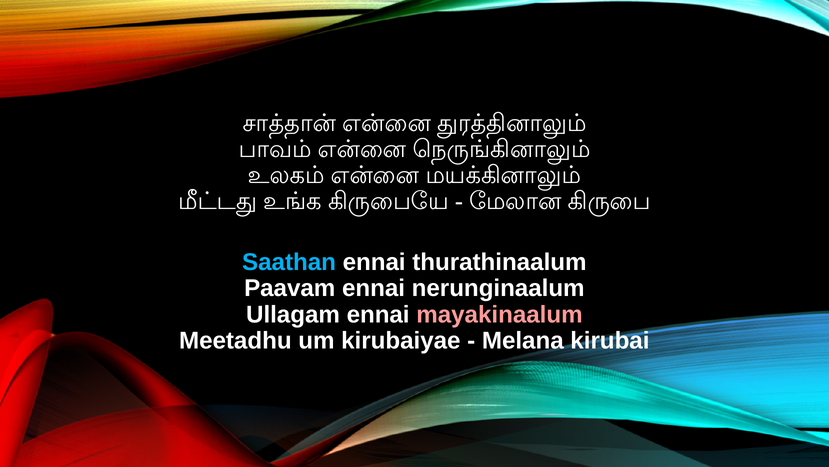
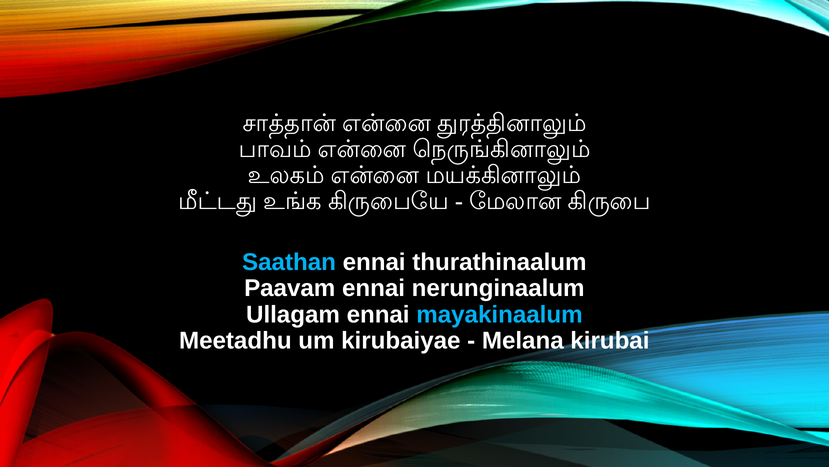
mayakinaalum colour: pink -> light blue
